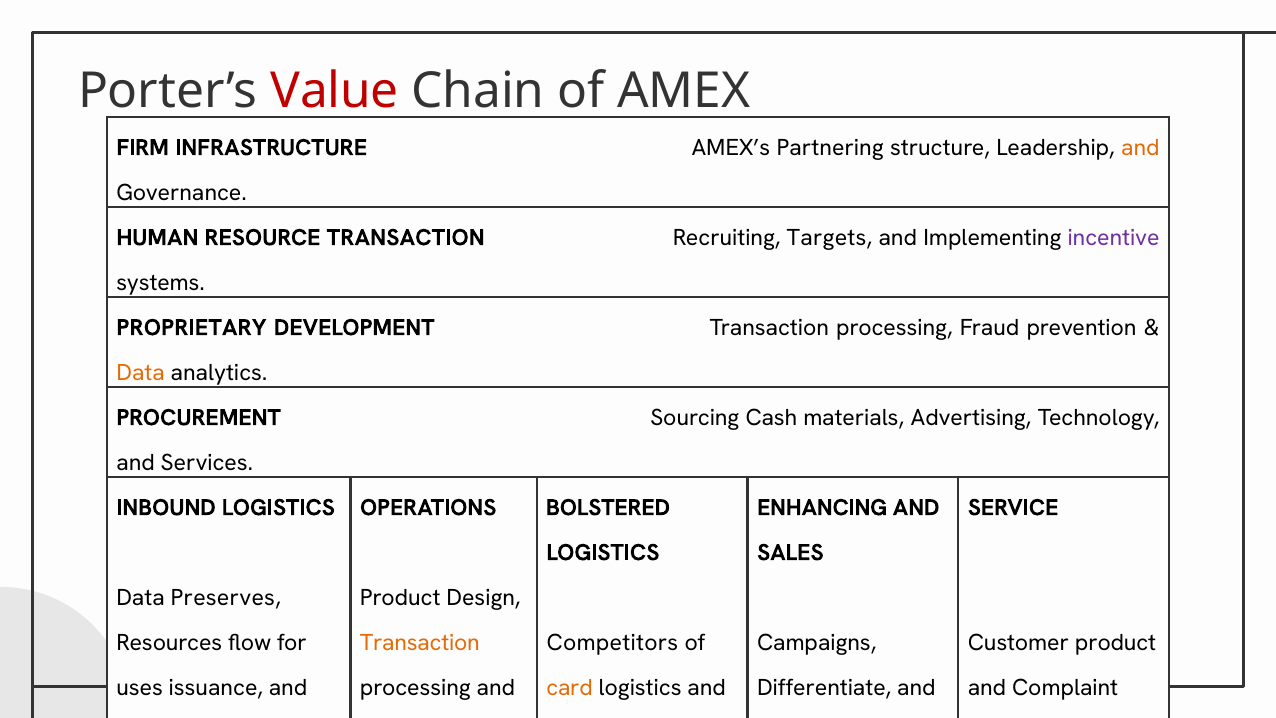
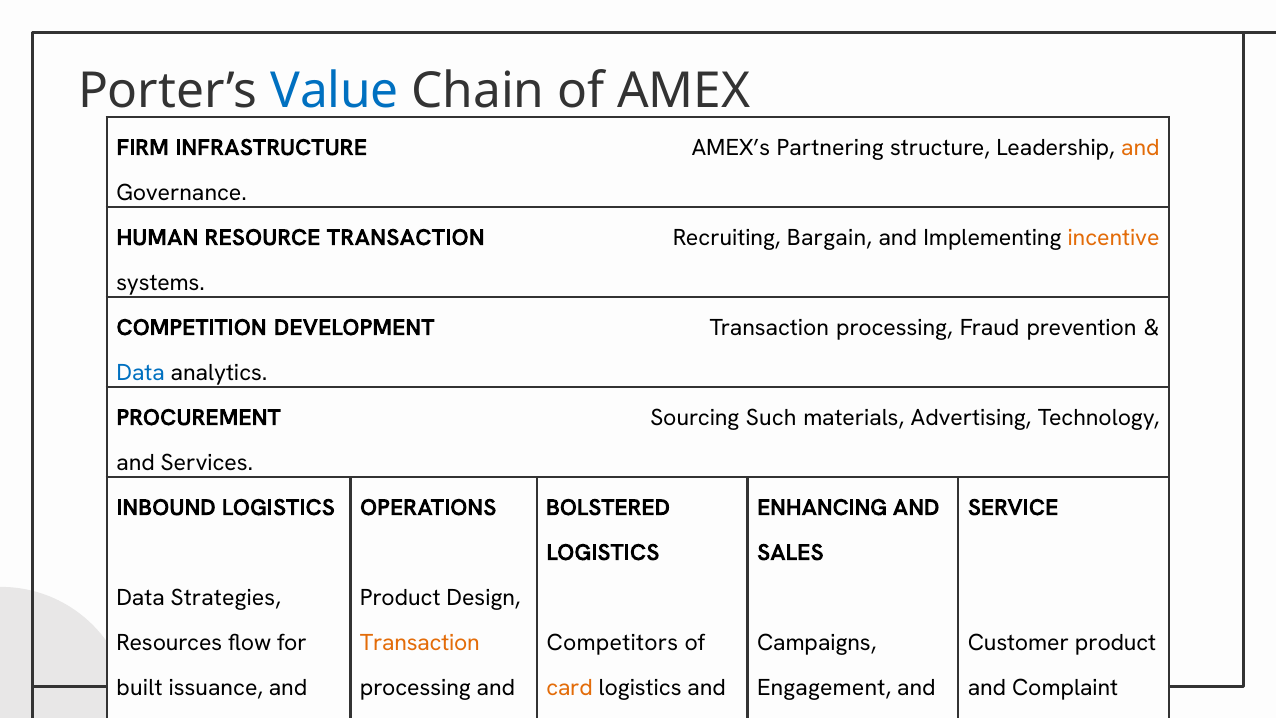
Value colour: red -> blue
Targets: Targets -> Bargain
incentive colour: purple -> orange
PROPRIETARY: PROPRIETARY -> COMPETITION
Data at (141, 372) colour: orange -> blue
Cash: Cash -> Such
Preserves: Preserves -> Strategies
uses: uses -> built
Differentiate: Differentiate -> Engagement
